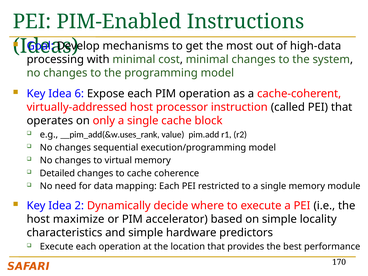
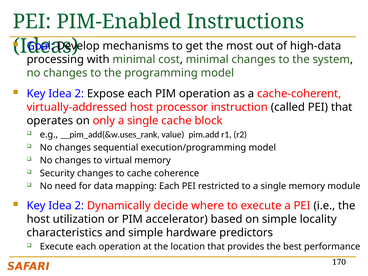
6 at (79, 94): 6 -> 2
Detailed: Detailed -> Security
maximize: maximize -> utilization
